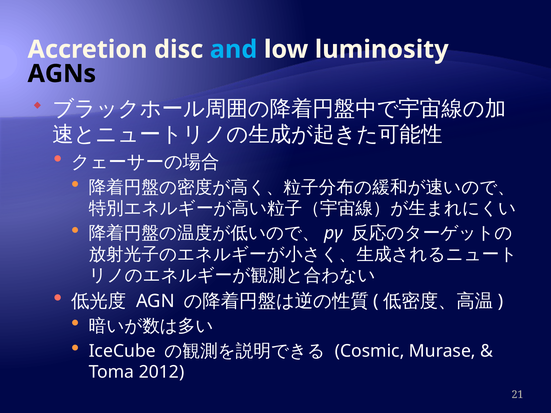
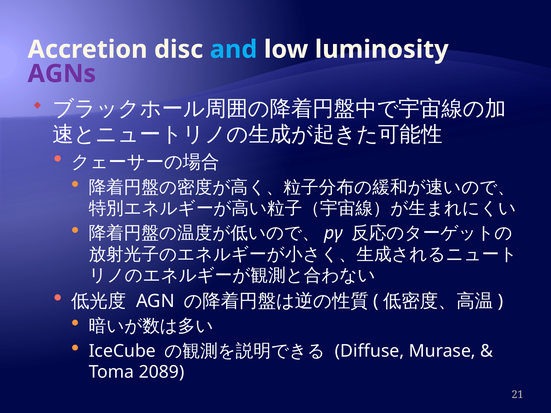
AGNs colour: black -> purple
Cosmic: Cosmic -> Diffuse
2012: 2012 -> 2089
